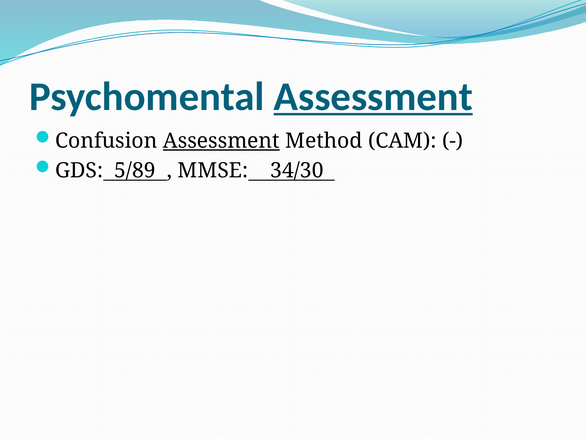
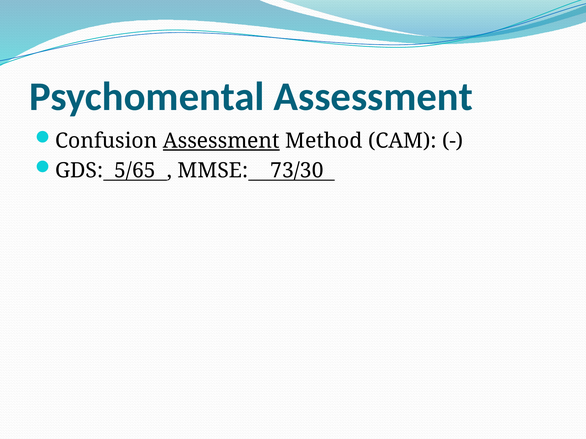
Assessment at (373, 97) underline: present -> none
5/89: 5/89 -> 5/65
34/30: 34/30 -> 73/30
